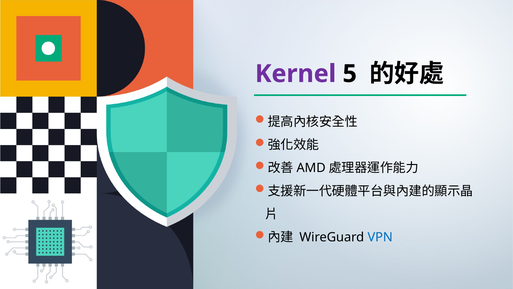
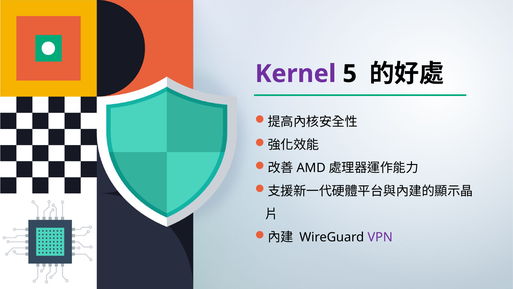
VPN colour: blue -> purple
